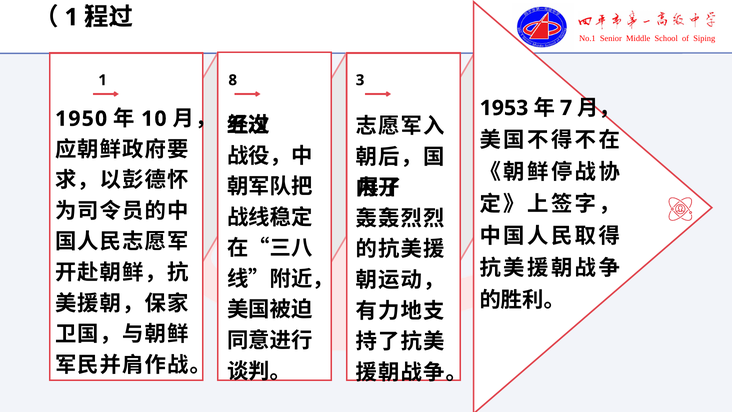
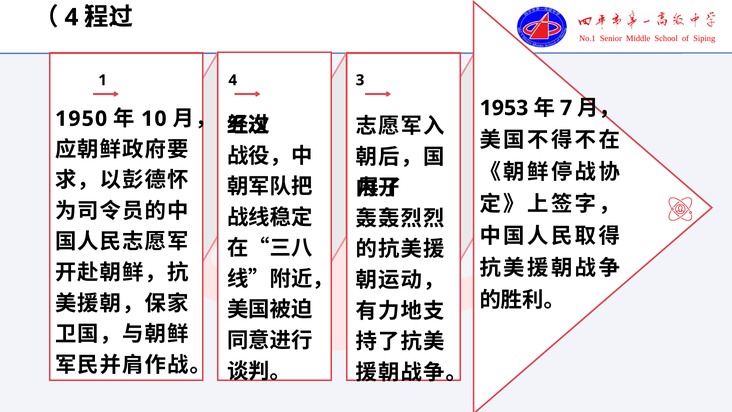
1 at (71, 17): 1 -> 4
1 8: 8 -> 4
